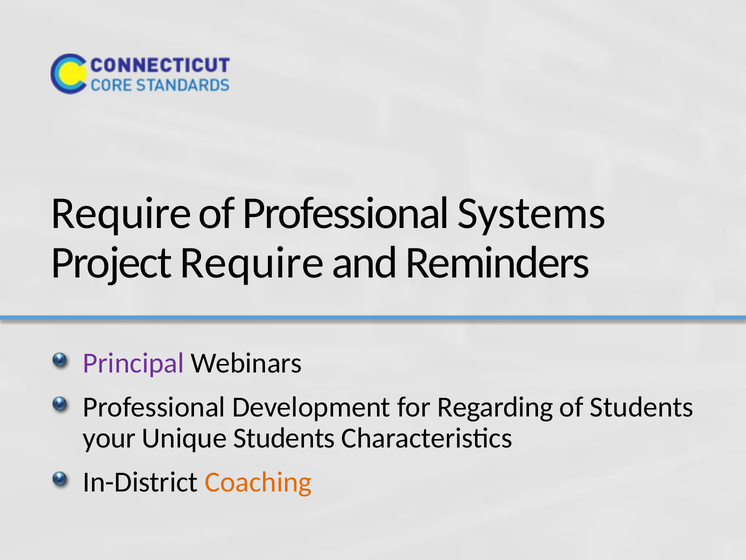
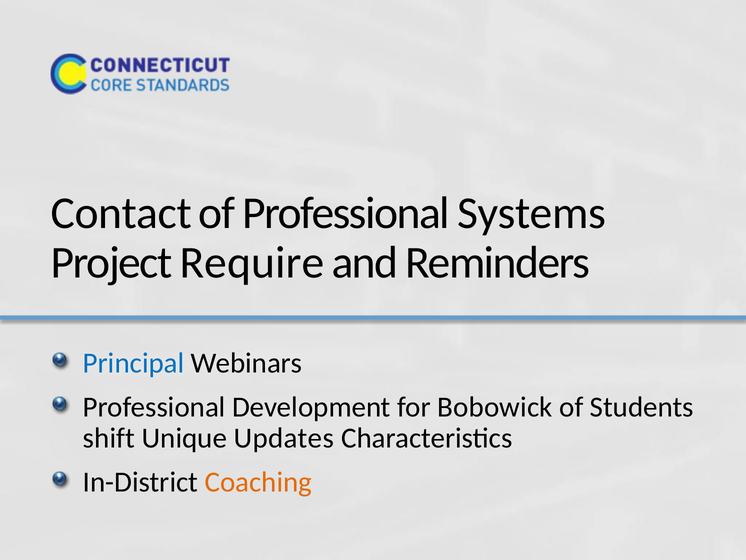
Require at (121, 213): Require -> Contact
Principal colour: purple -> blue
Regarding: Regarding -> Bobowick
your: your -> shift
Unique Students: Students -> Updates
